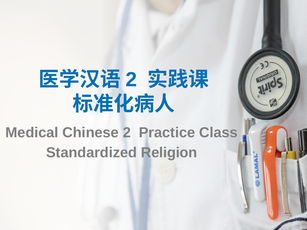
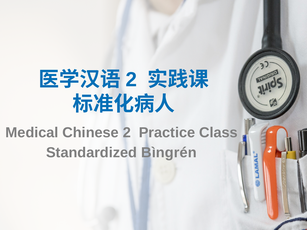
Religion: Religion -> Bìngrén
